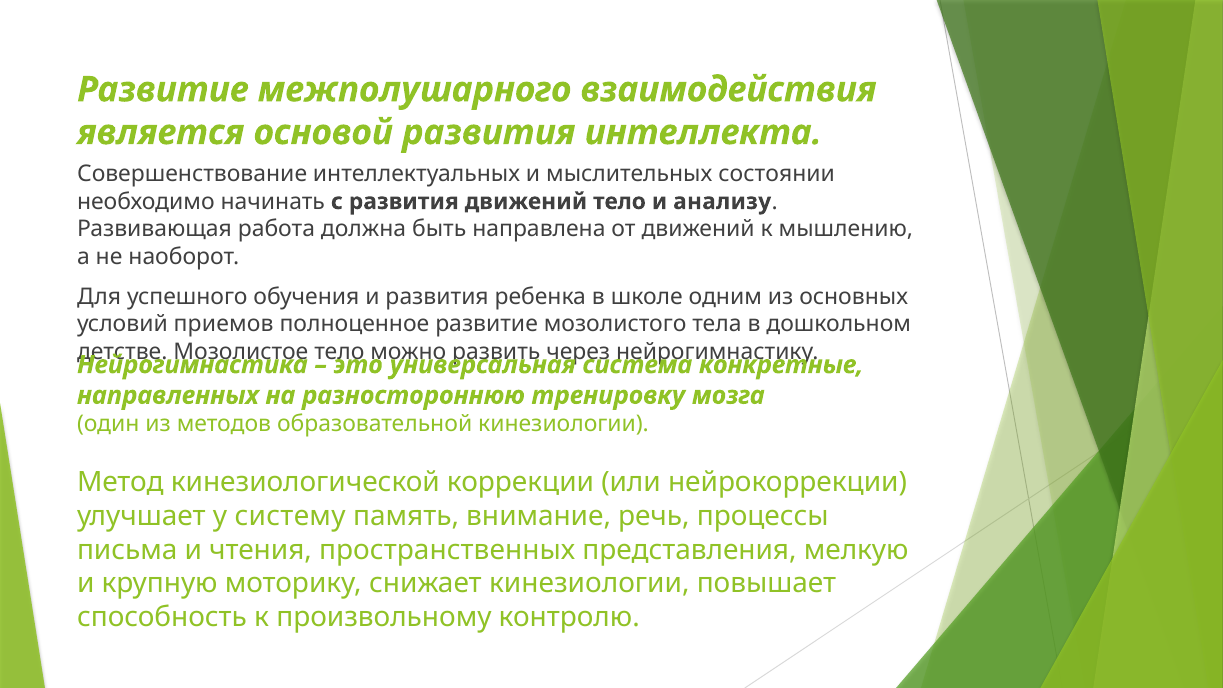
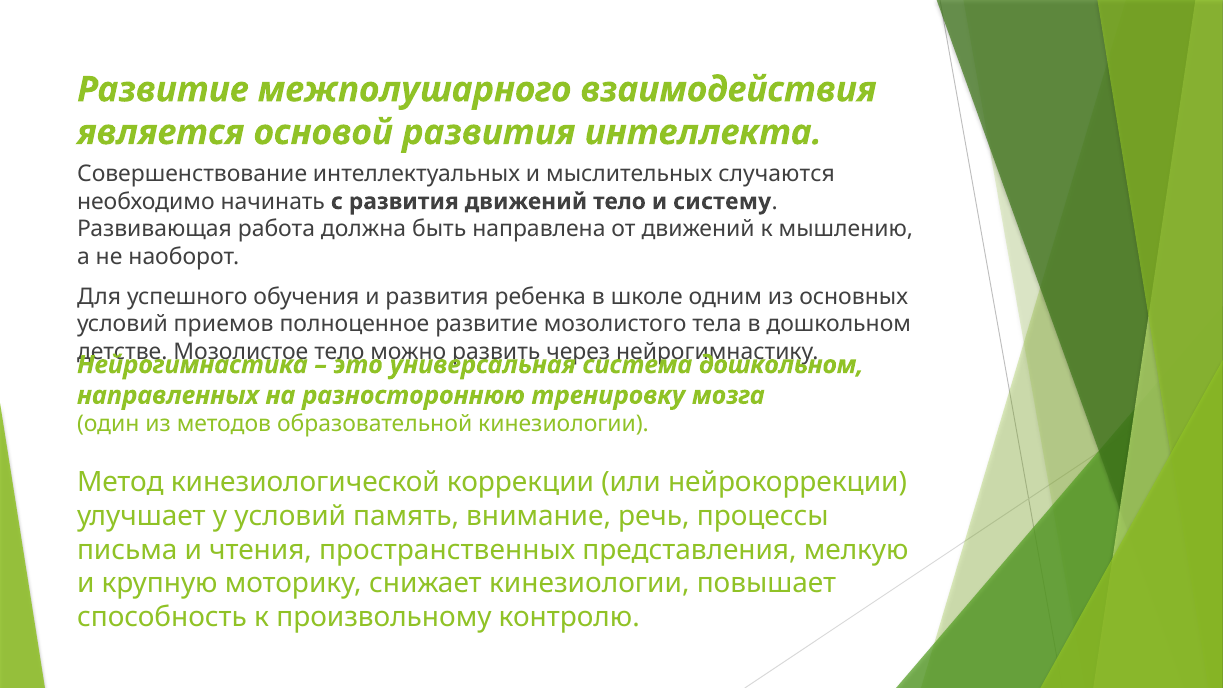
состоянии: состоянии -> случаются
анализу: анализу -> систему
система конкретные: конкретные -> дошкольном
у систему: систему -> условий
